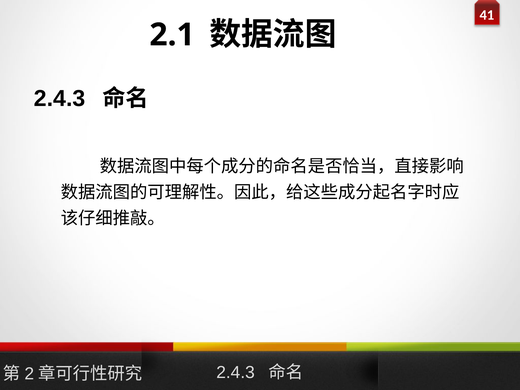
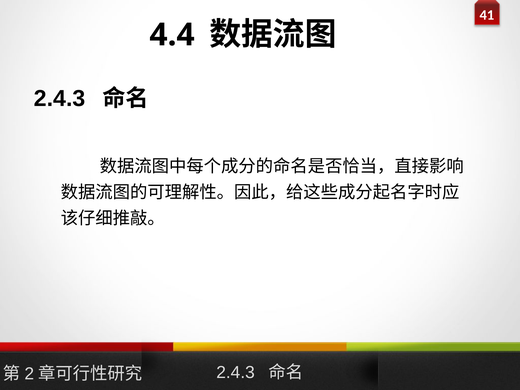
2.1: 2.1 -> 4.4
